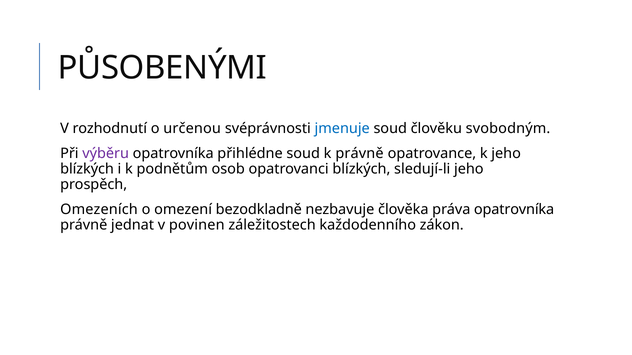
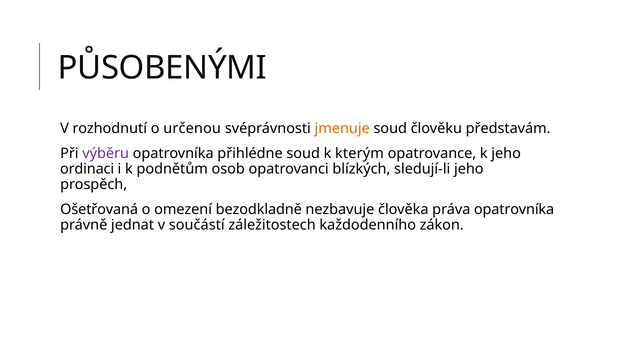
jmenuje colour: blue -> orange
svobodným: svobodným -> představám
k právně: právně -> kterým
blízkých at (87, 169): blízkých -> ordinaci
Omezeních: Omezeních -> Ošetřovaná
povinen: povinen -> součástí
